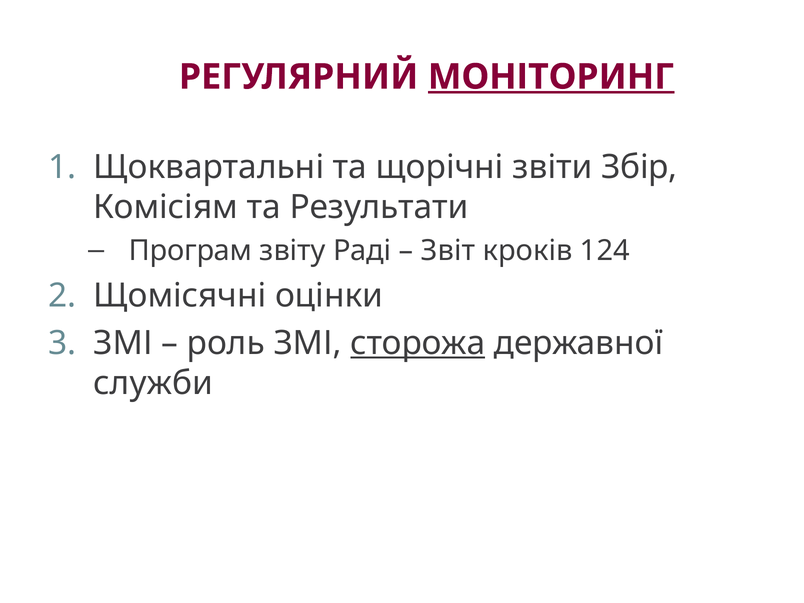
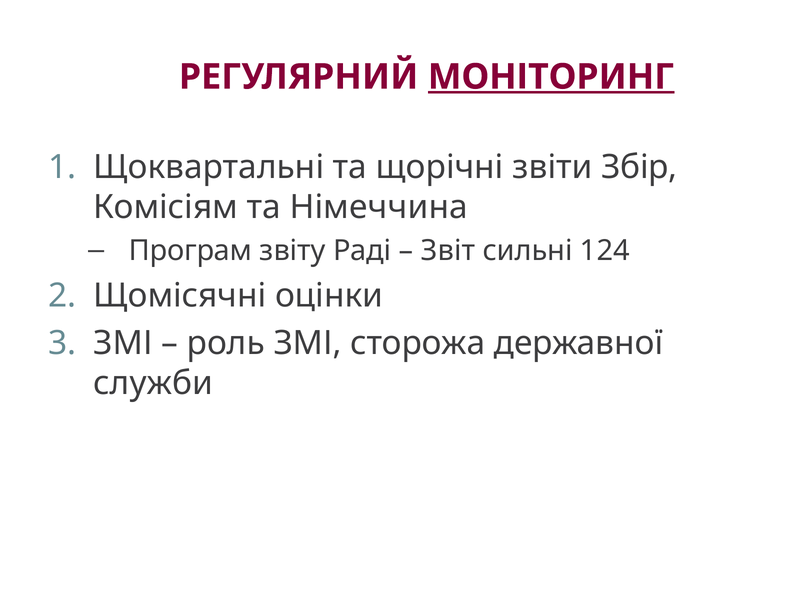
Результати: Результати -> Німеччина
кроків: кроків -> сильні
сторожа underline: present -> none
